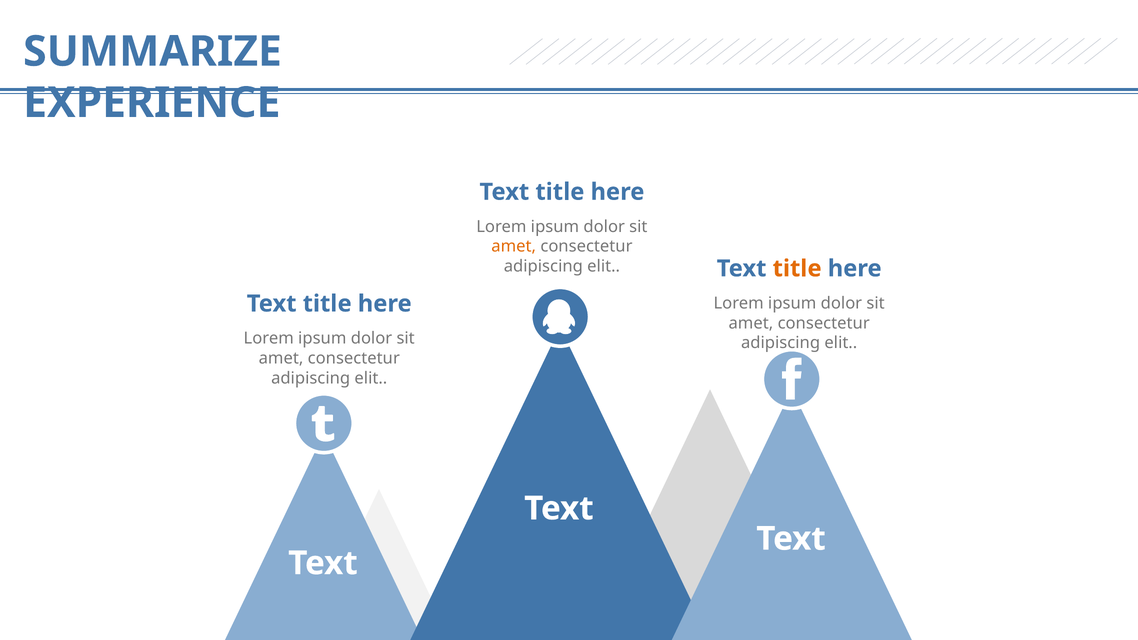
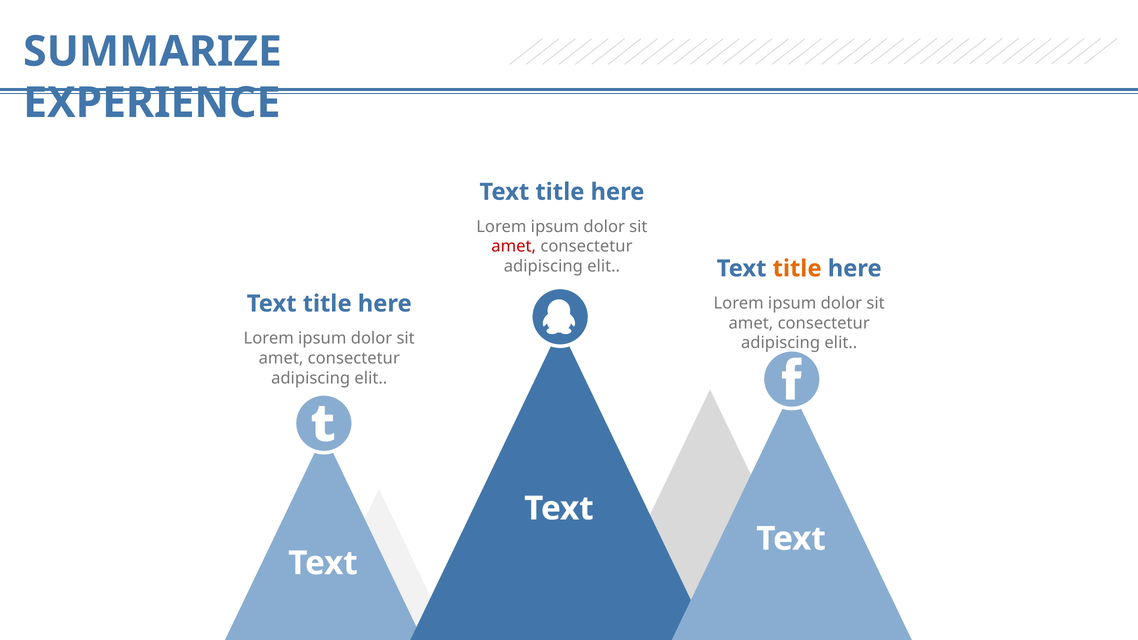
amet at (514, 247) colour: orange -> red
